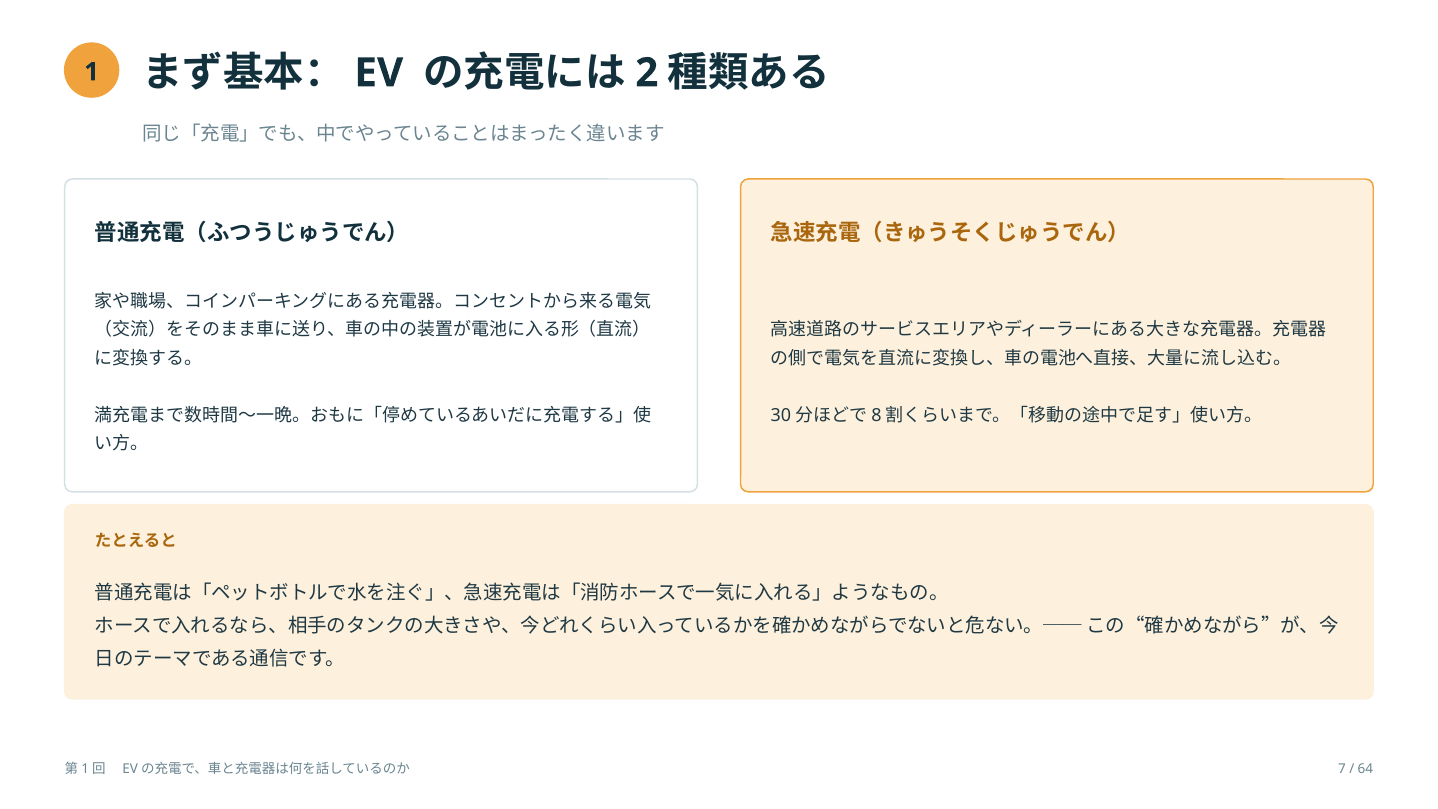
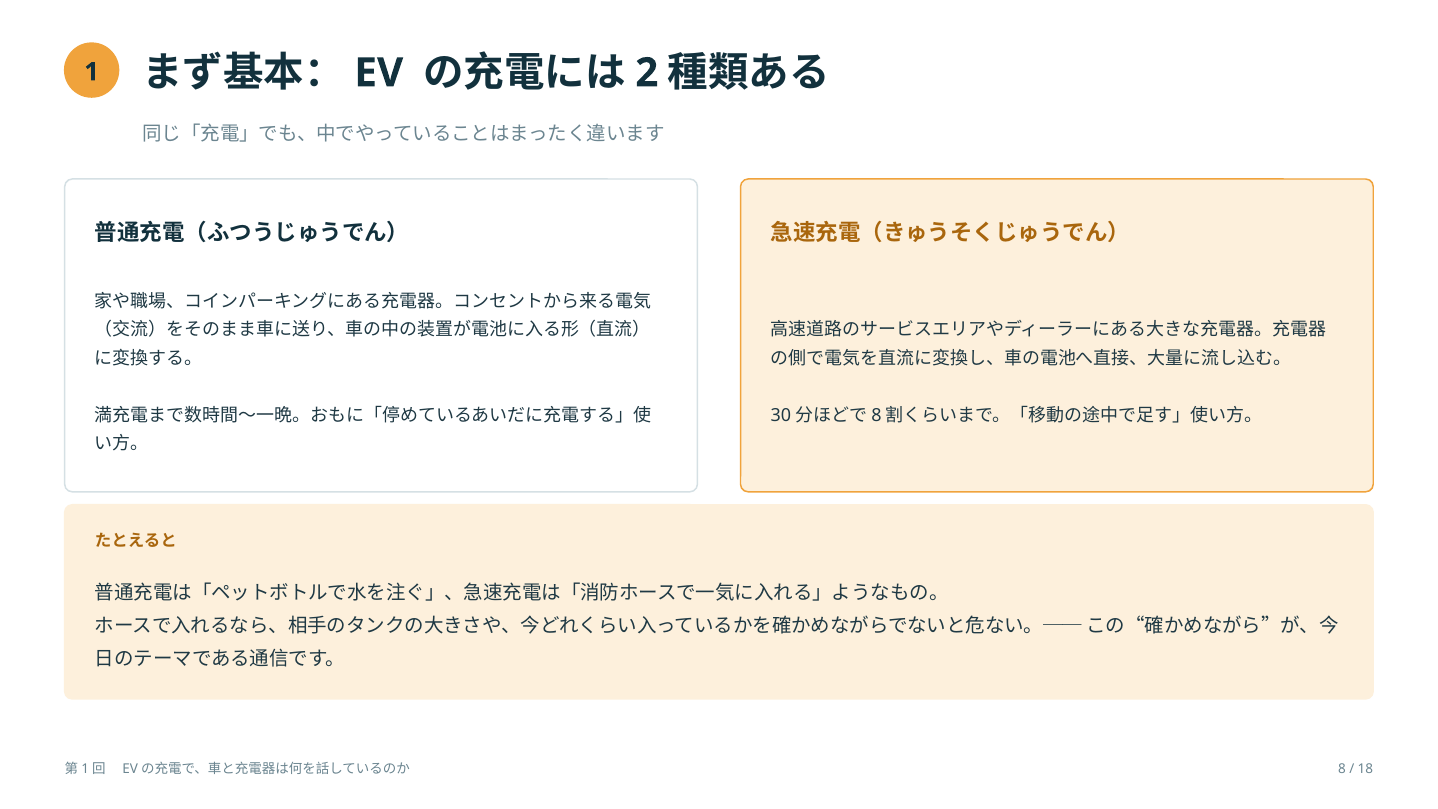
7: 7 -> 8
64: 64 -> 18
